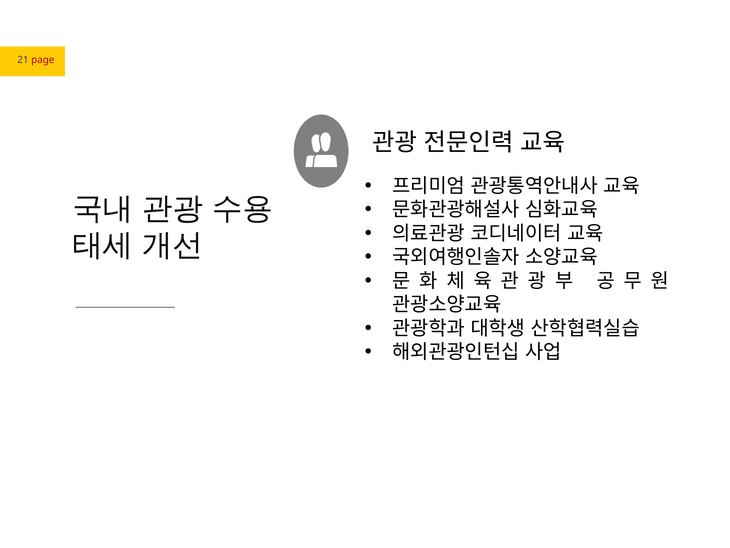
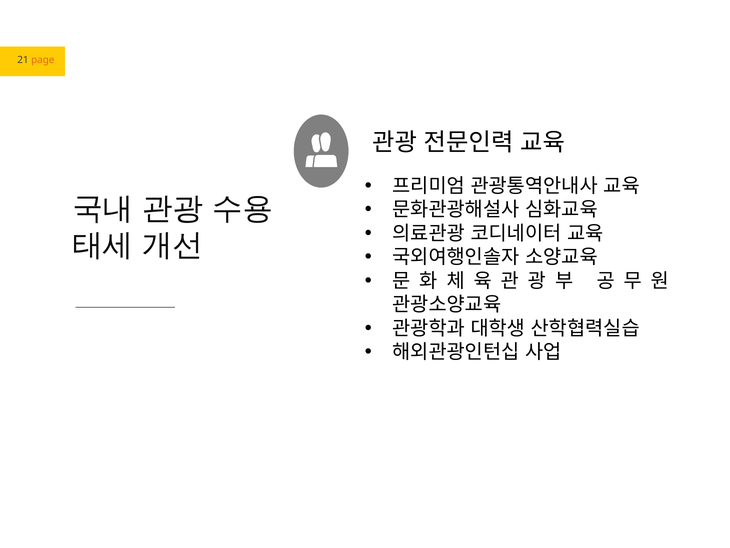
page colour: red -> orange
